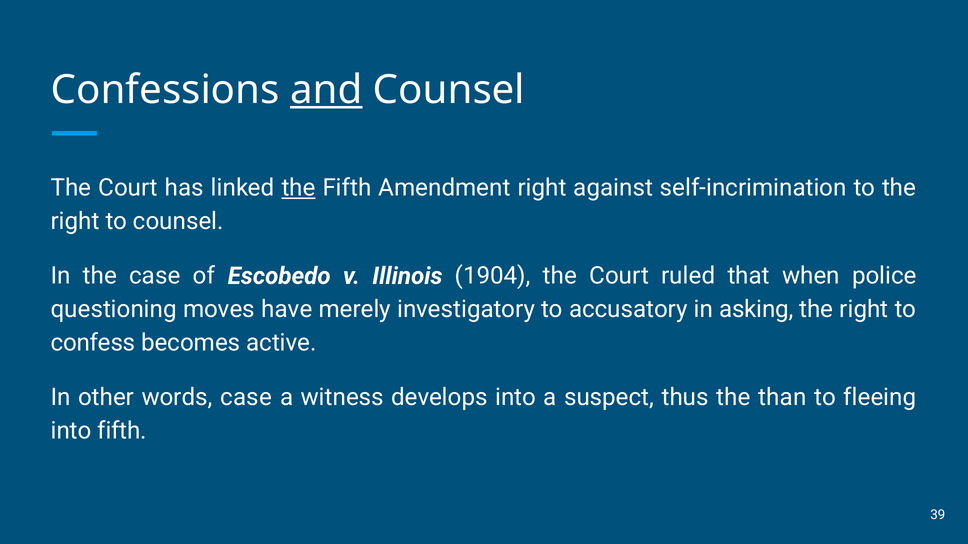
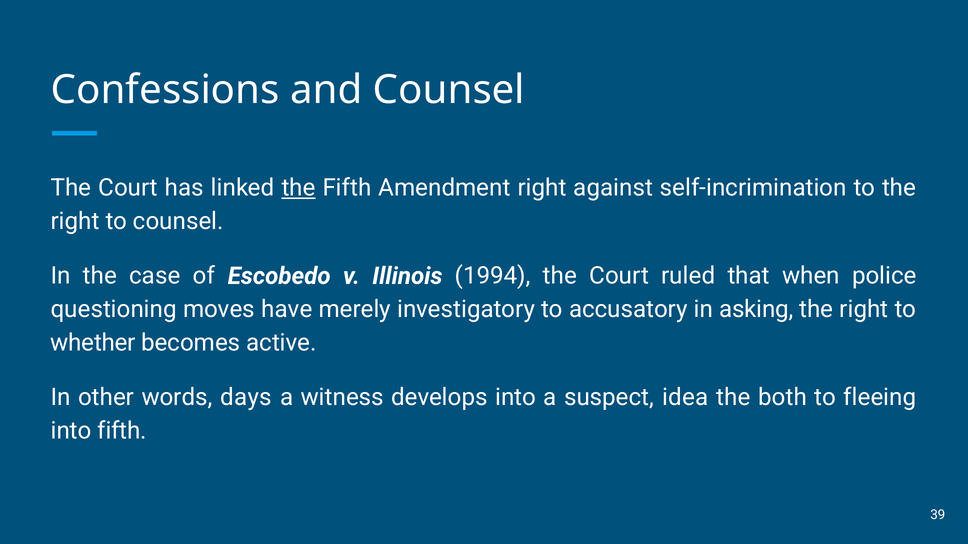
and underline: present -> none
1904: 1904 -> 1994
confess: confess -> whether
words case: case -> days
thus: thus -> idea
than: than -> both
